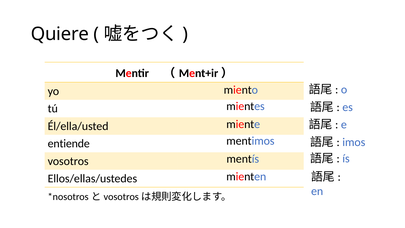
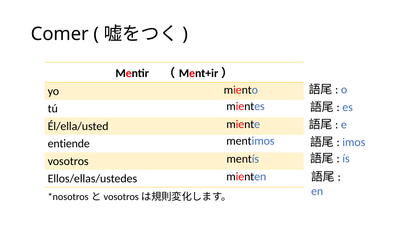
Quiere: Quiere -> Comer
